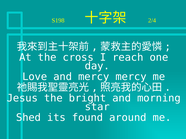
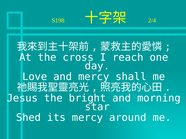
mercy mercy: mercy -> shall
its found: found -> mercy
